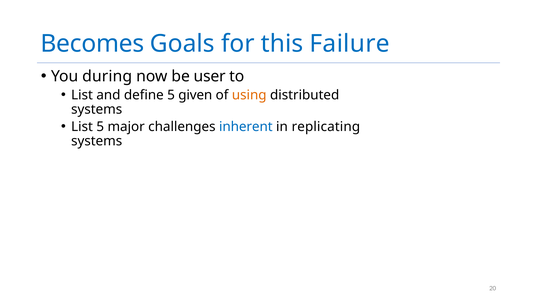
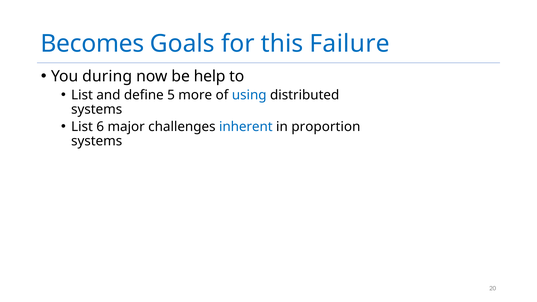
user: user -> help
given: given -> more
using colour: orange -> blue
List 5: 5 -> 6
replicating: replicating -> proportion
